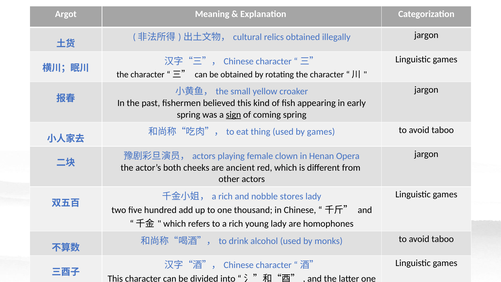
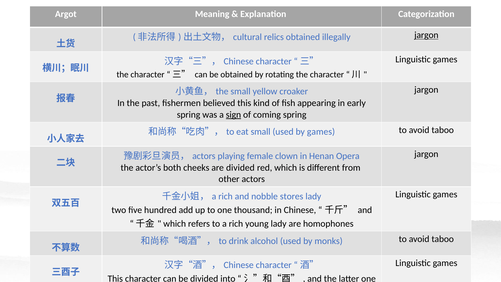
jargon at (426, 35) underline: none -> present
eat thing: thing -> small
are ancient: ancient -> divided
